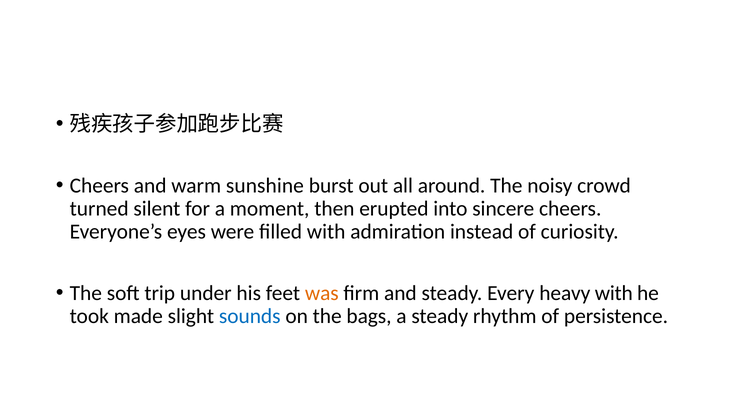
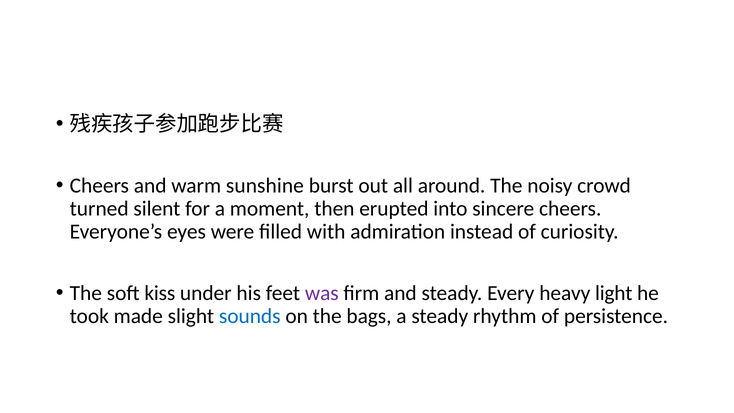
trip: trip -> kiss
was colour: orange -> purple
heavy with: with -> light
